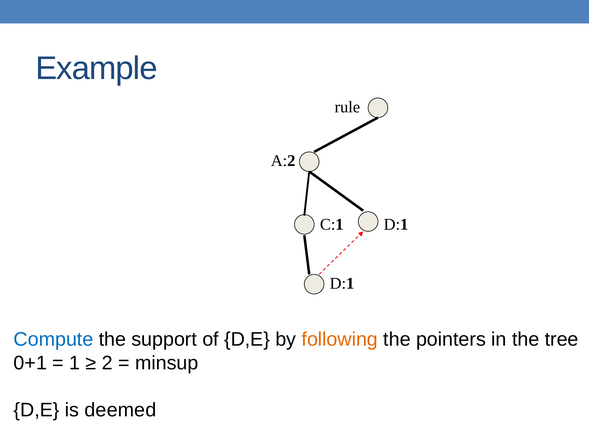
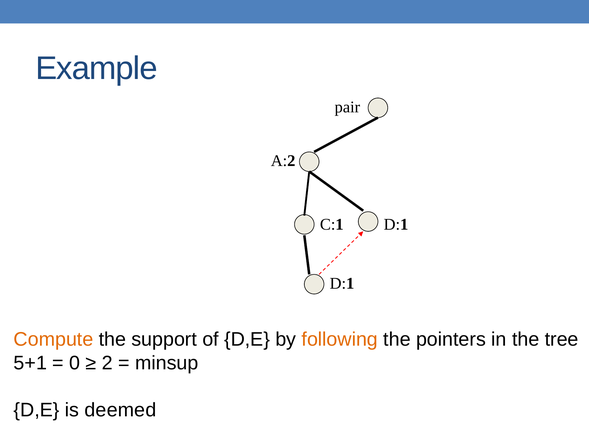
rule: rule -> pair
Compute colour: blue -> orange
0+1: 0+1 -> 5+1
1: 1 -> 0
